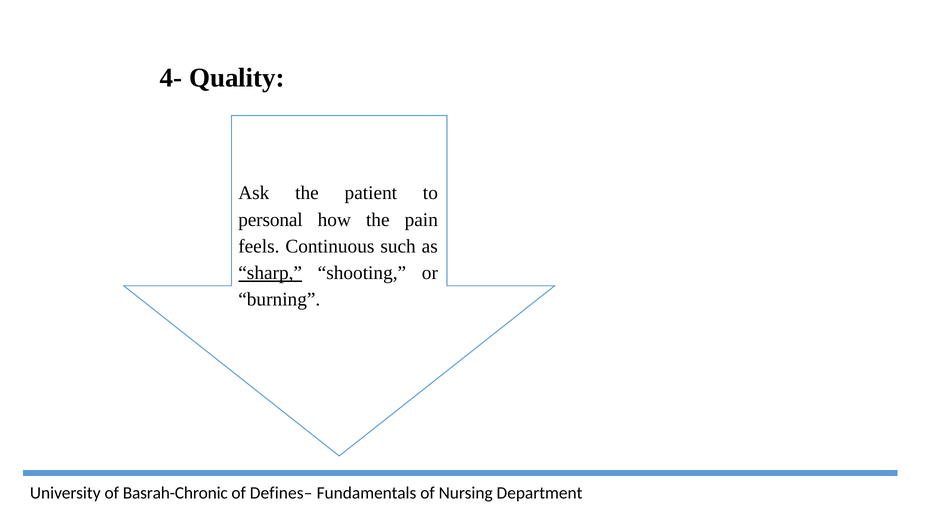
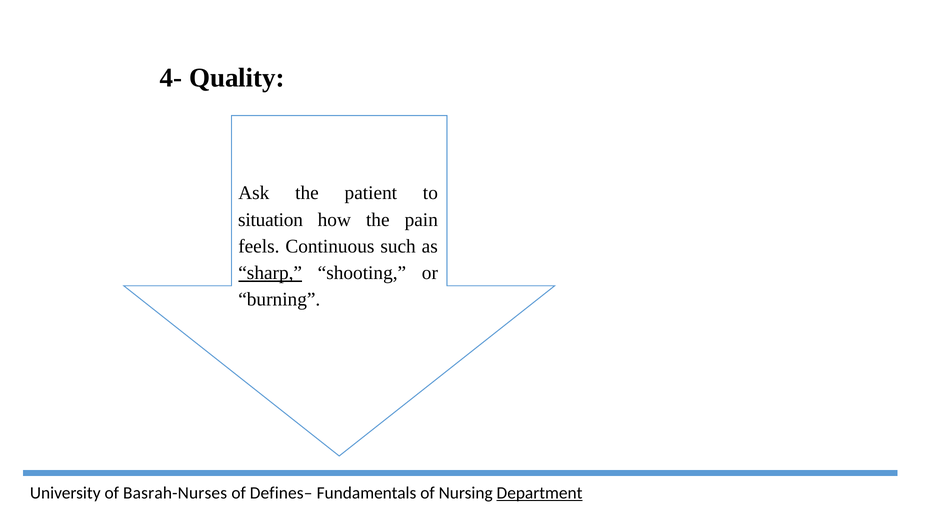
personal: personal -> situation
Basrah-Chronic: Basrah-Chronic -> Basrah-Nurses
Department underline: none -> present
